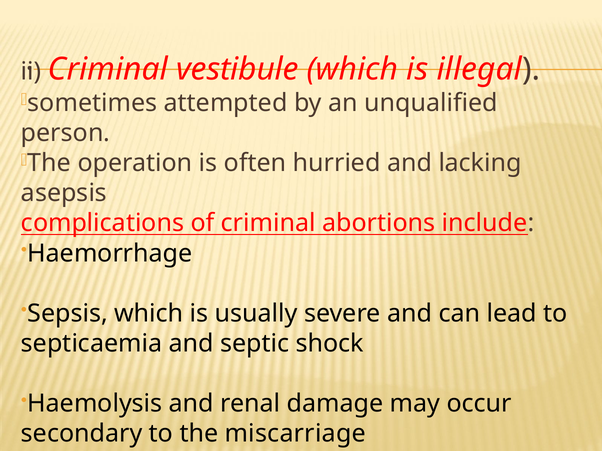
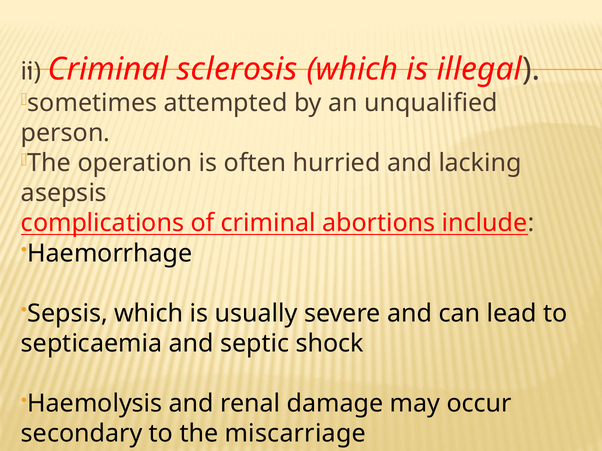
vestibule: vestibule -> sclerosis
